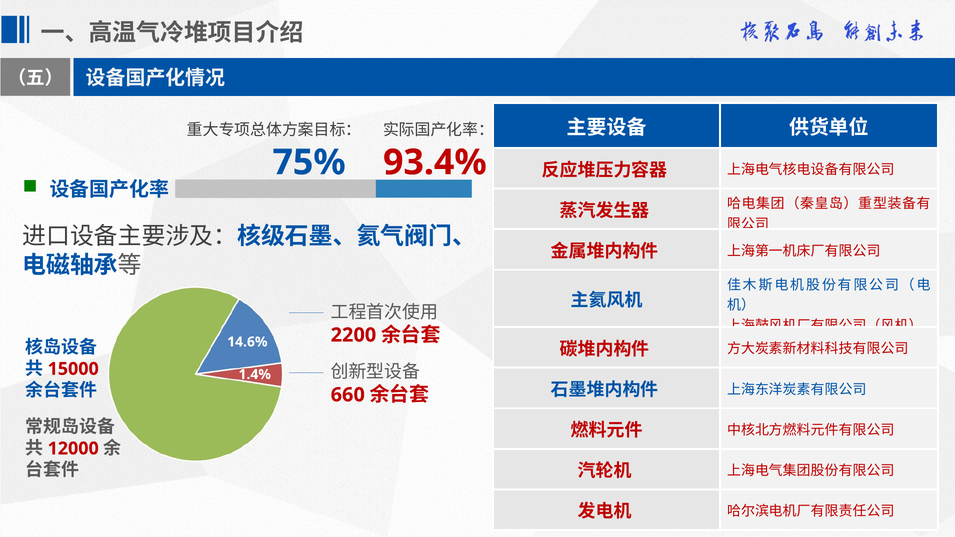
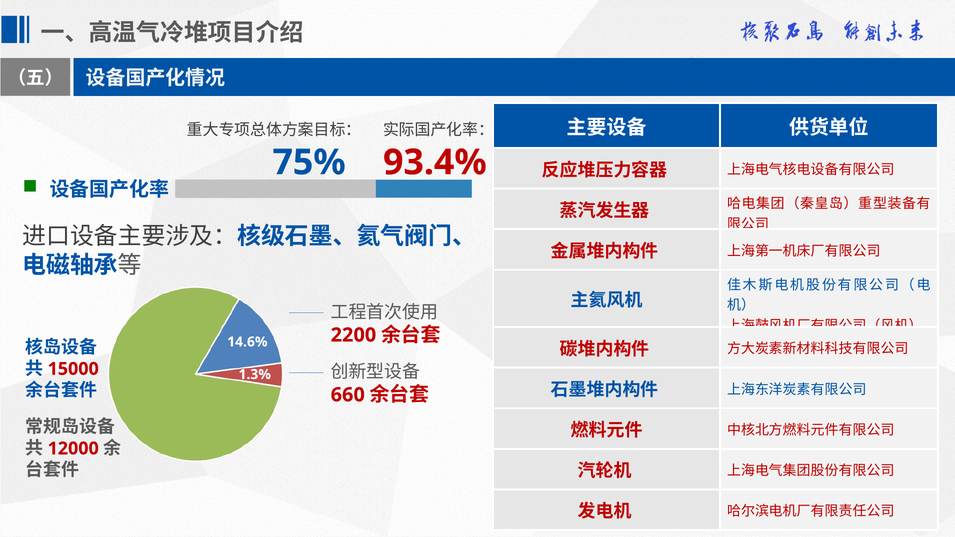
1.4%: 1.4% -> 1.3%
